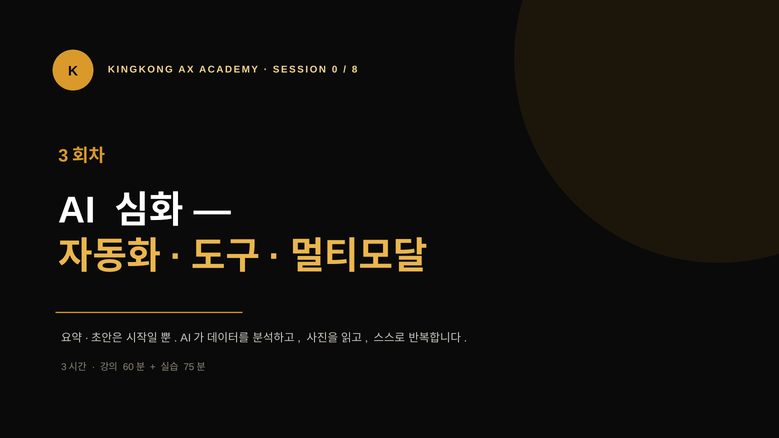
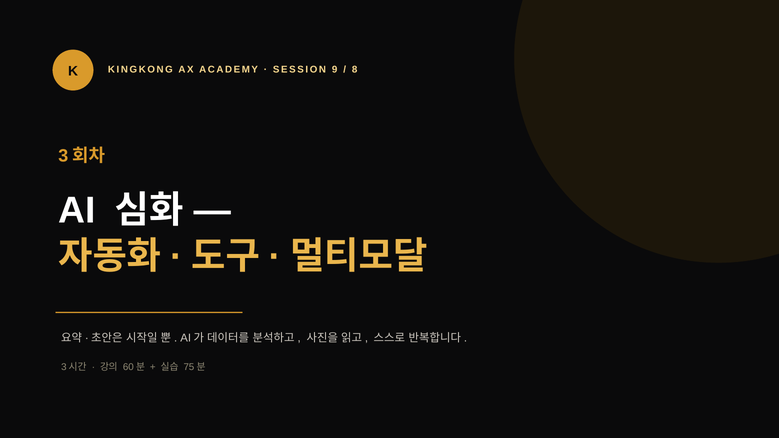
0: 0 -> 9
